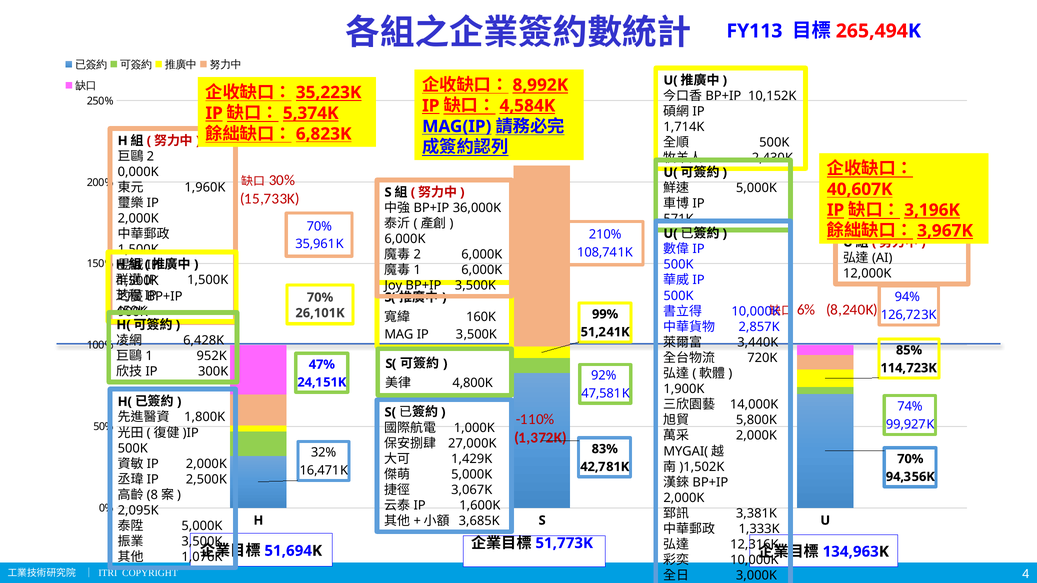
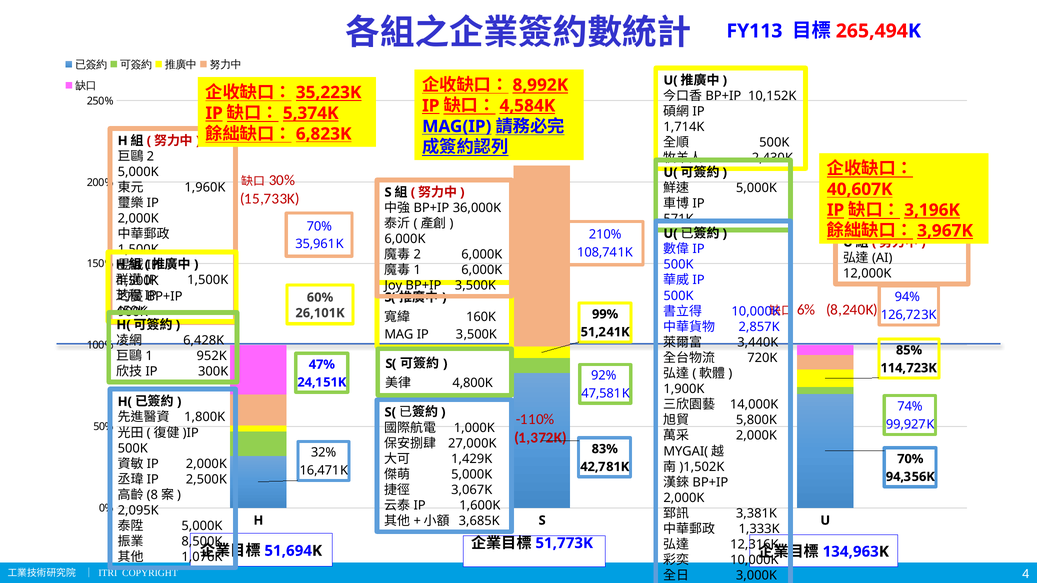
0,000K at (138, 172): 0,000K -> 5,000K
70% at (320, 298): 70% -> 60%
3,500K at (202, 542): 3,500K -> 8,500K
